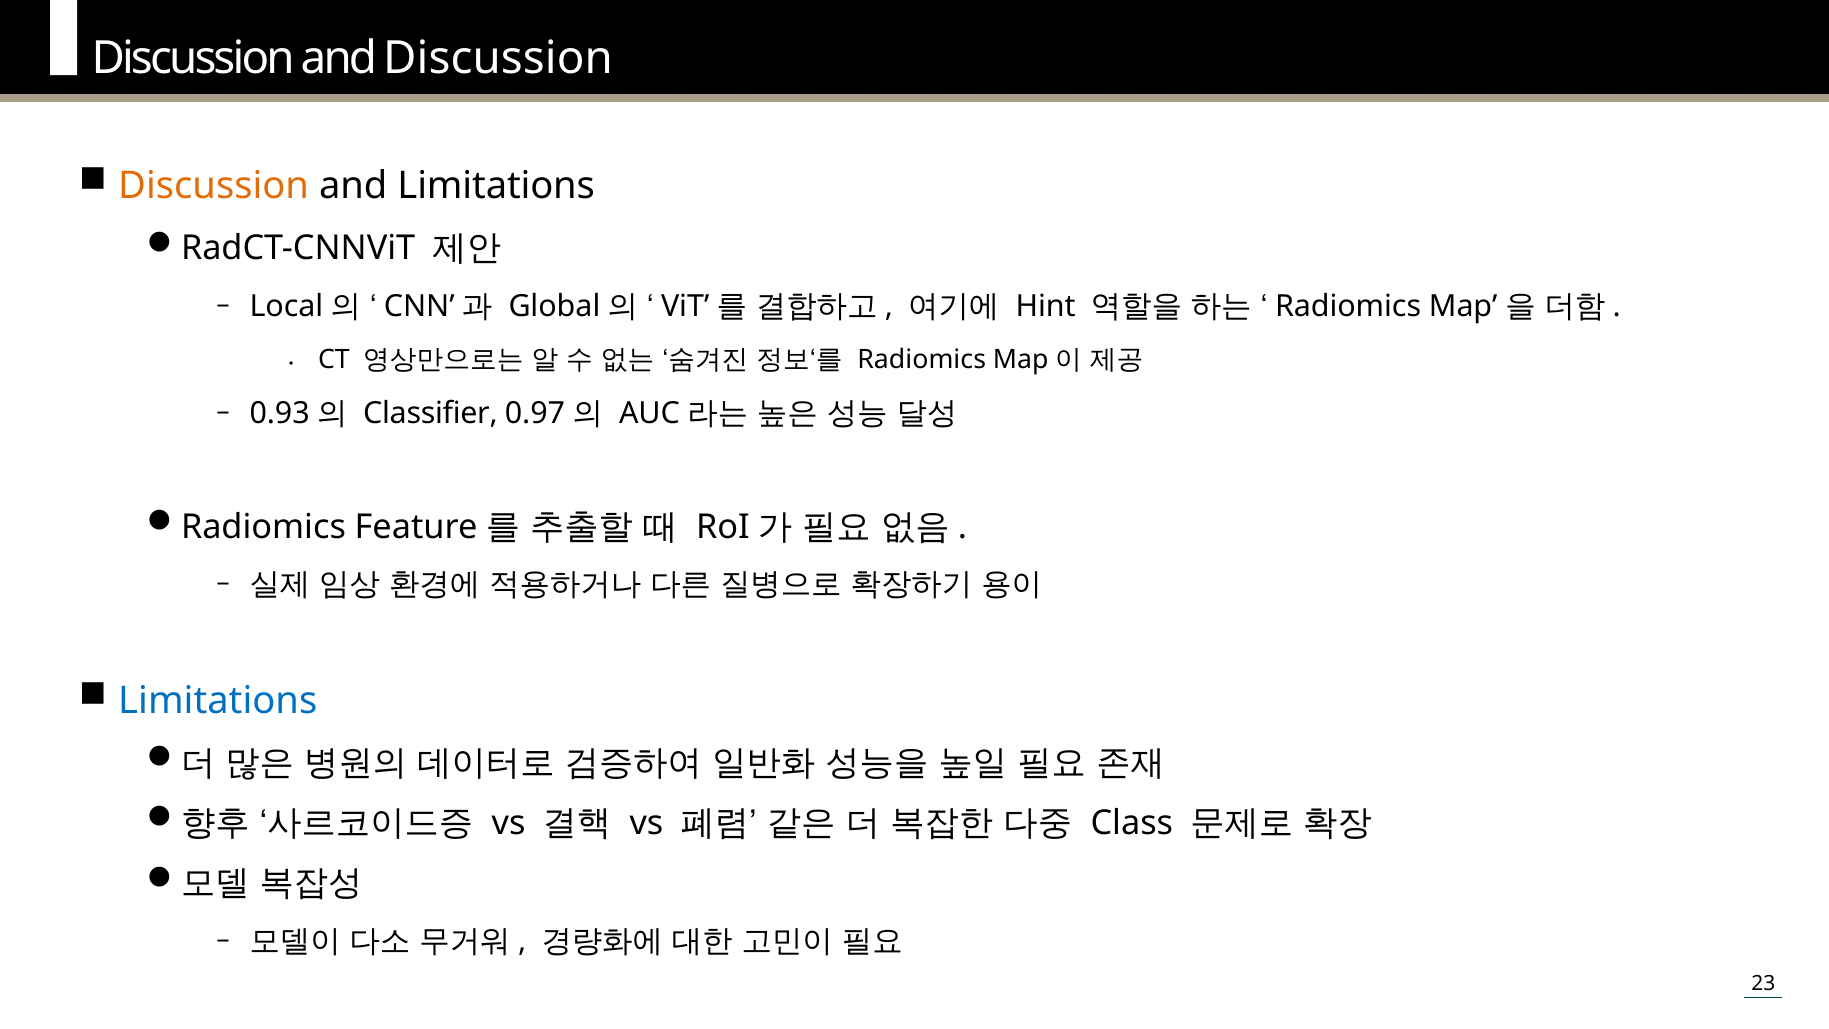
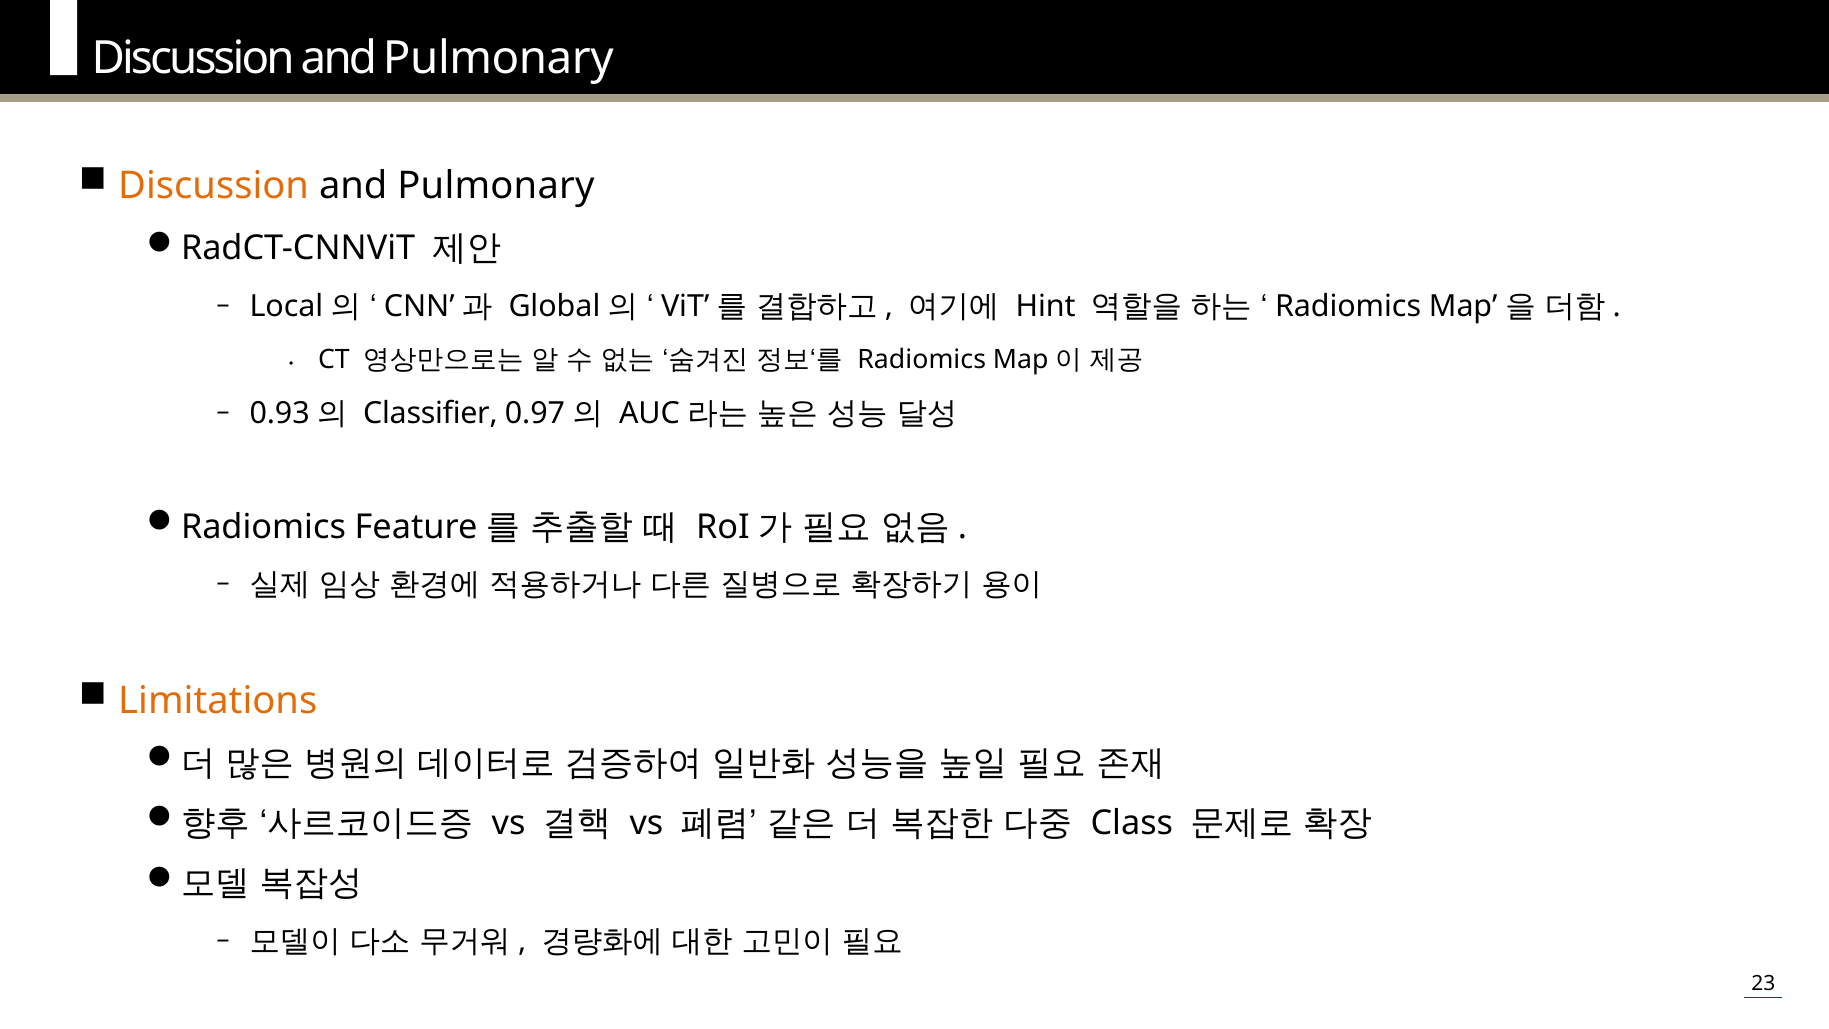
Discussion at (498, 58): Discussion -> Pulmonary
Limitations at (496, 186): Limitations -> Pulmonary
Limitations at (218, 701) colour: blue -> orange
